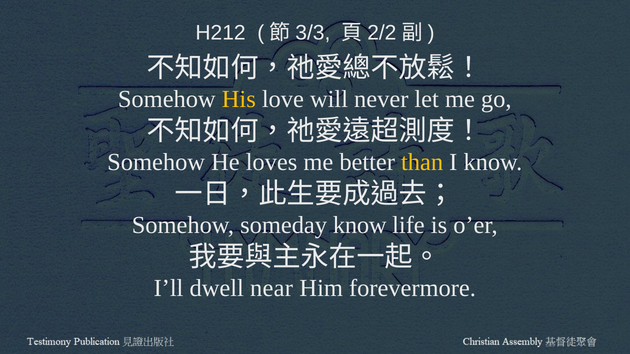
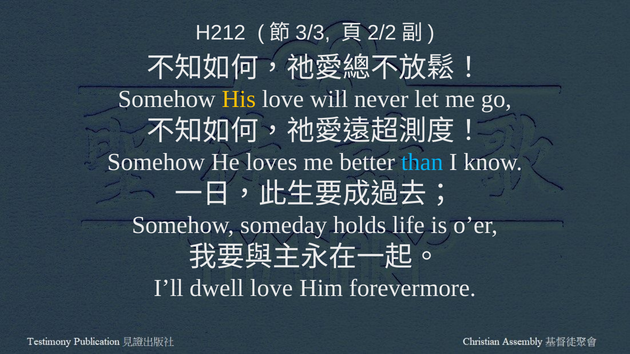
than colour: yellow -> light blue
someday know: know -> holds
dwell near: near -> love
